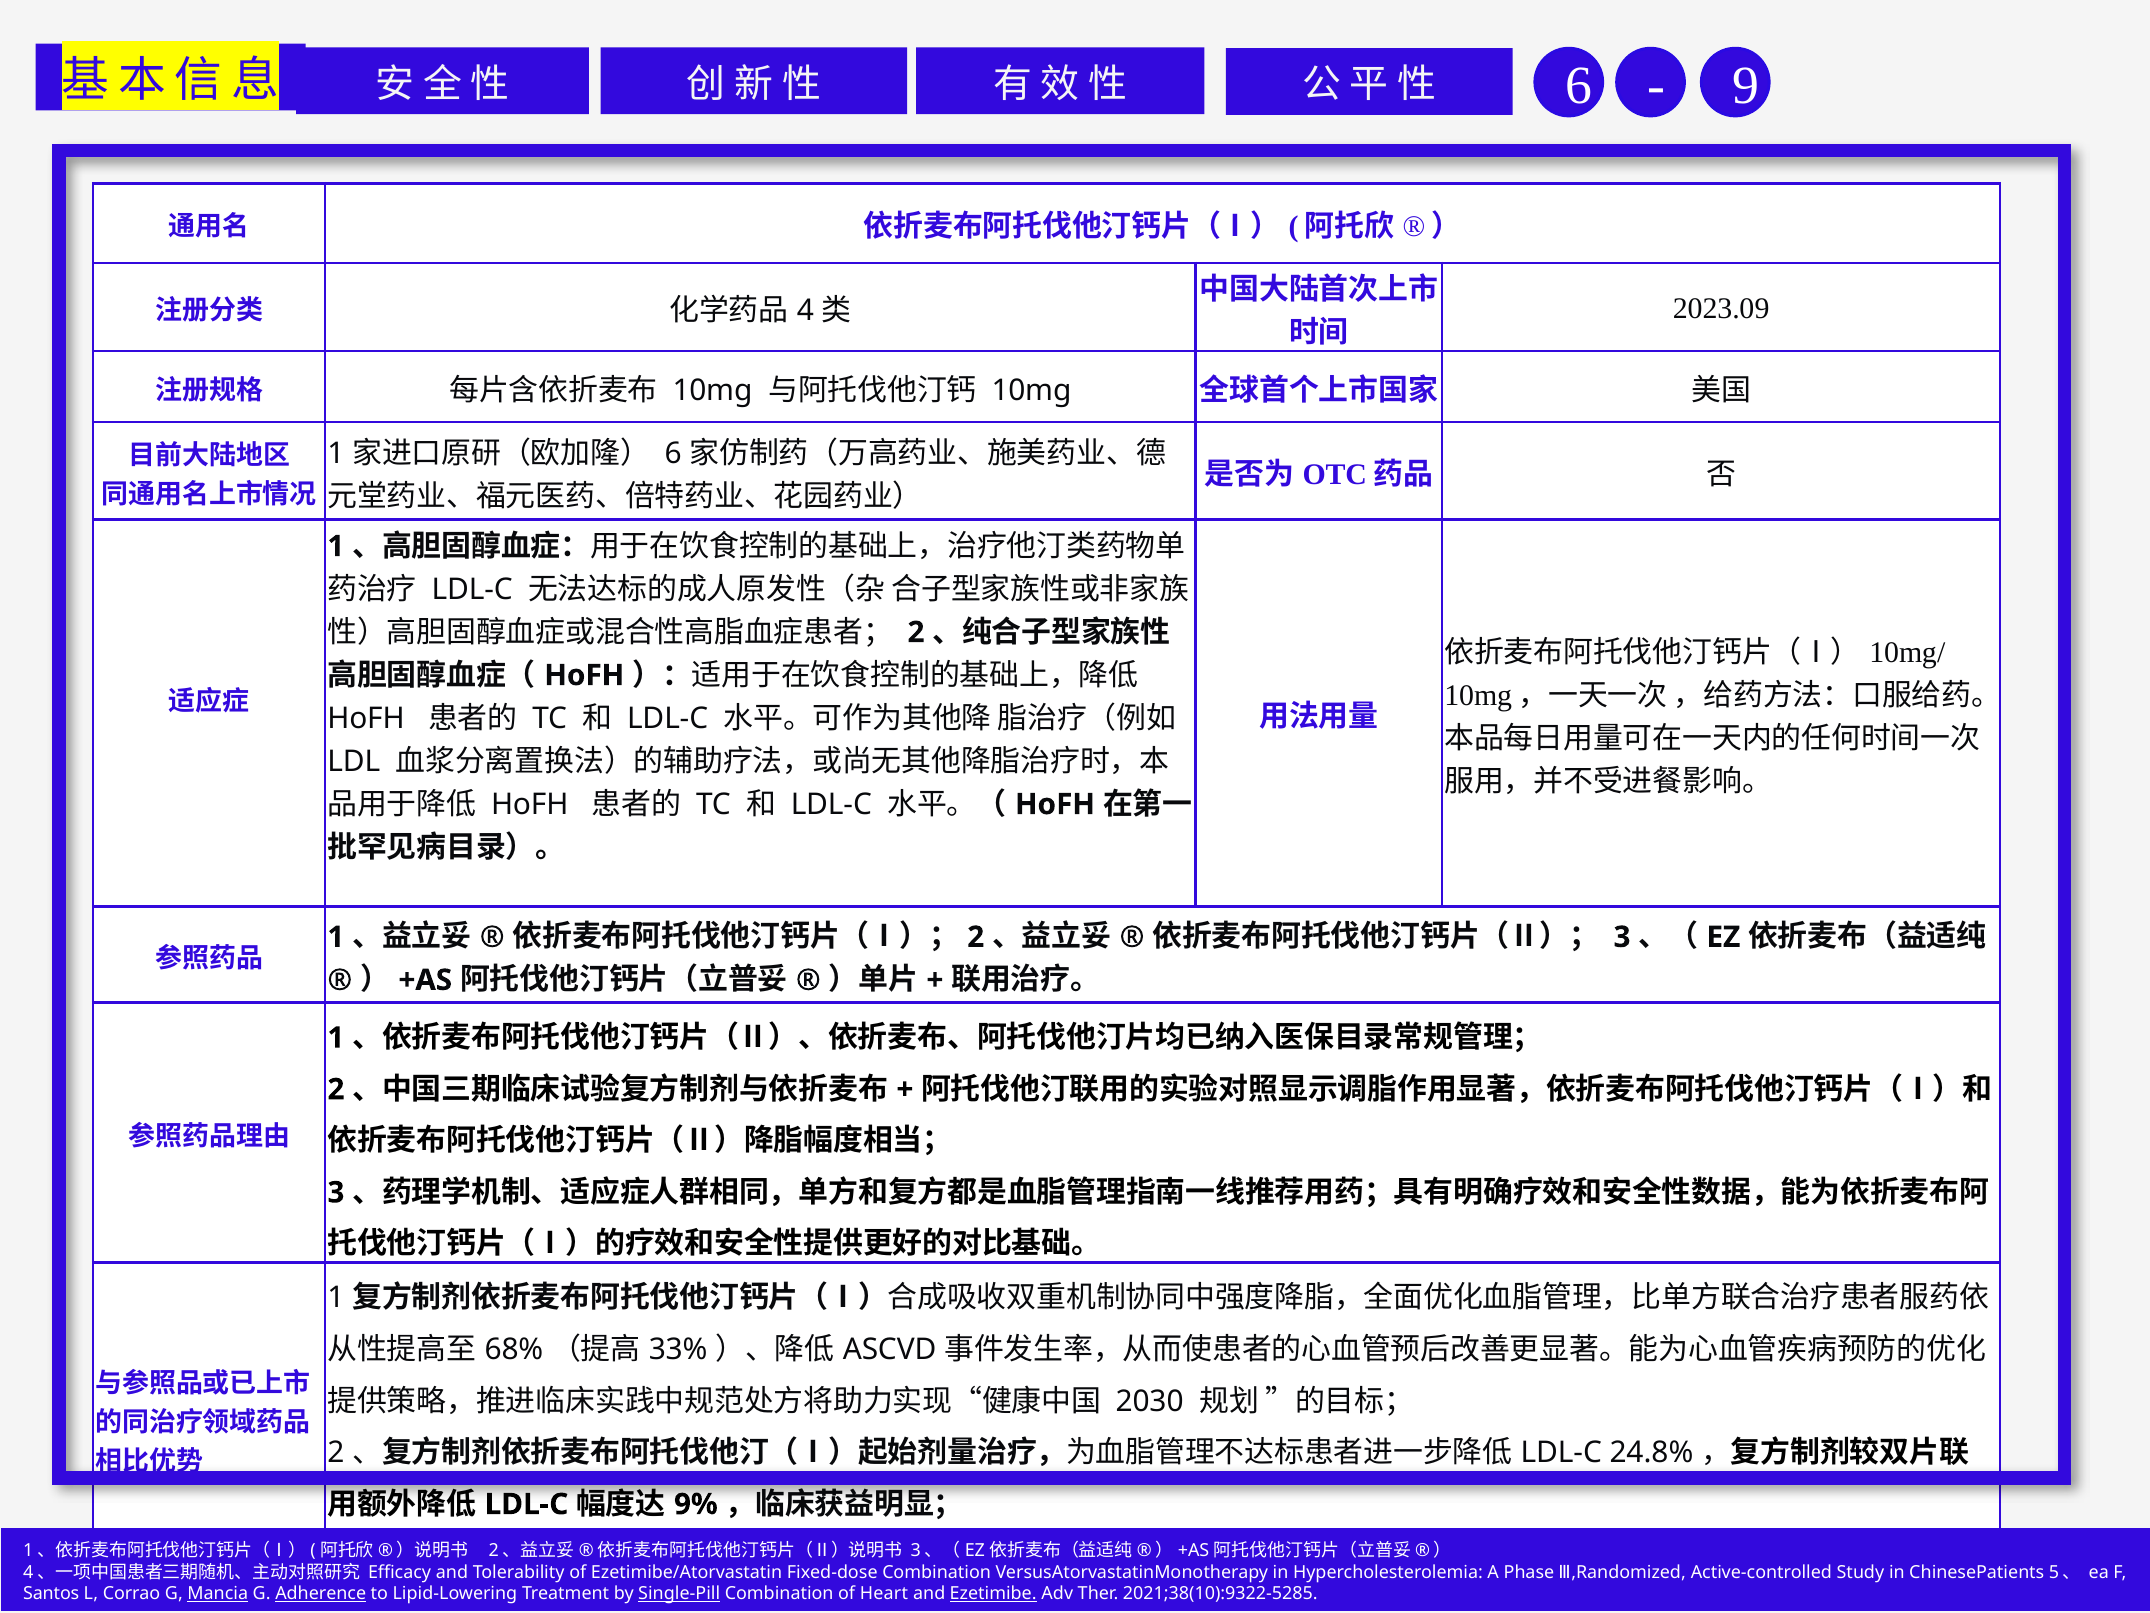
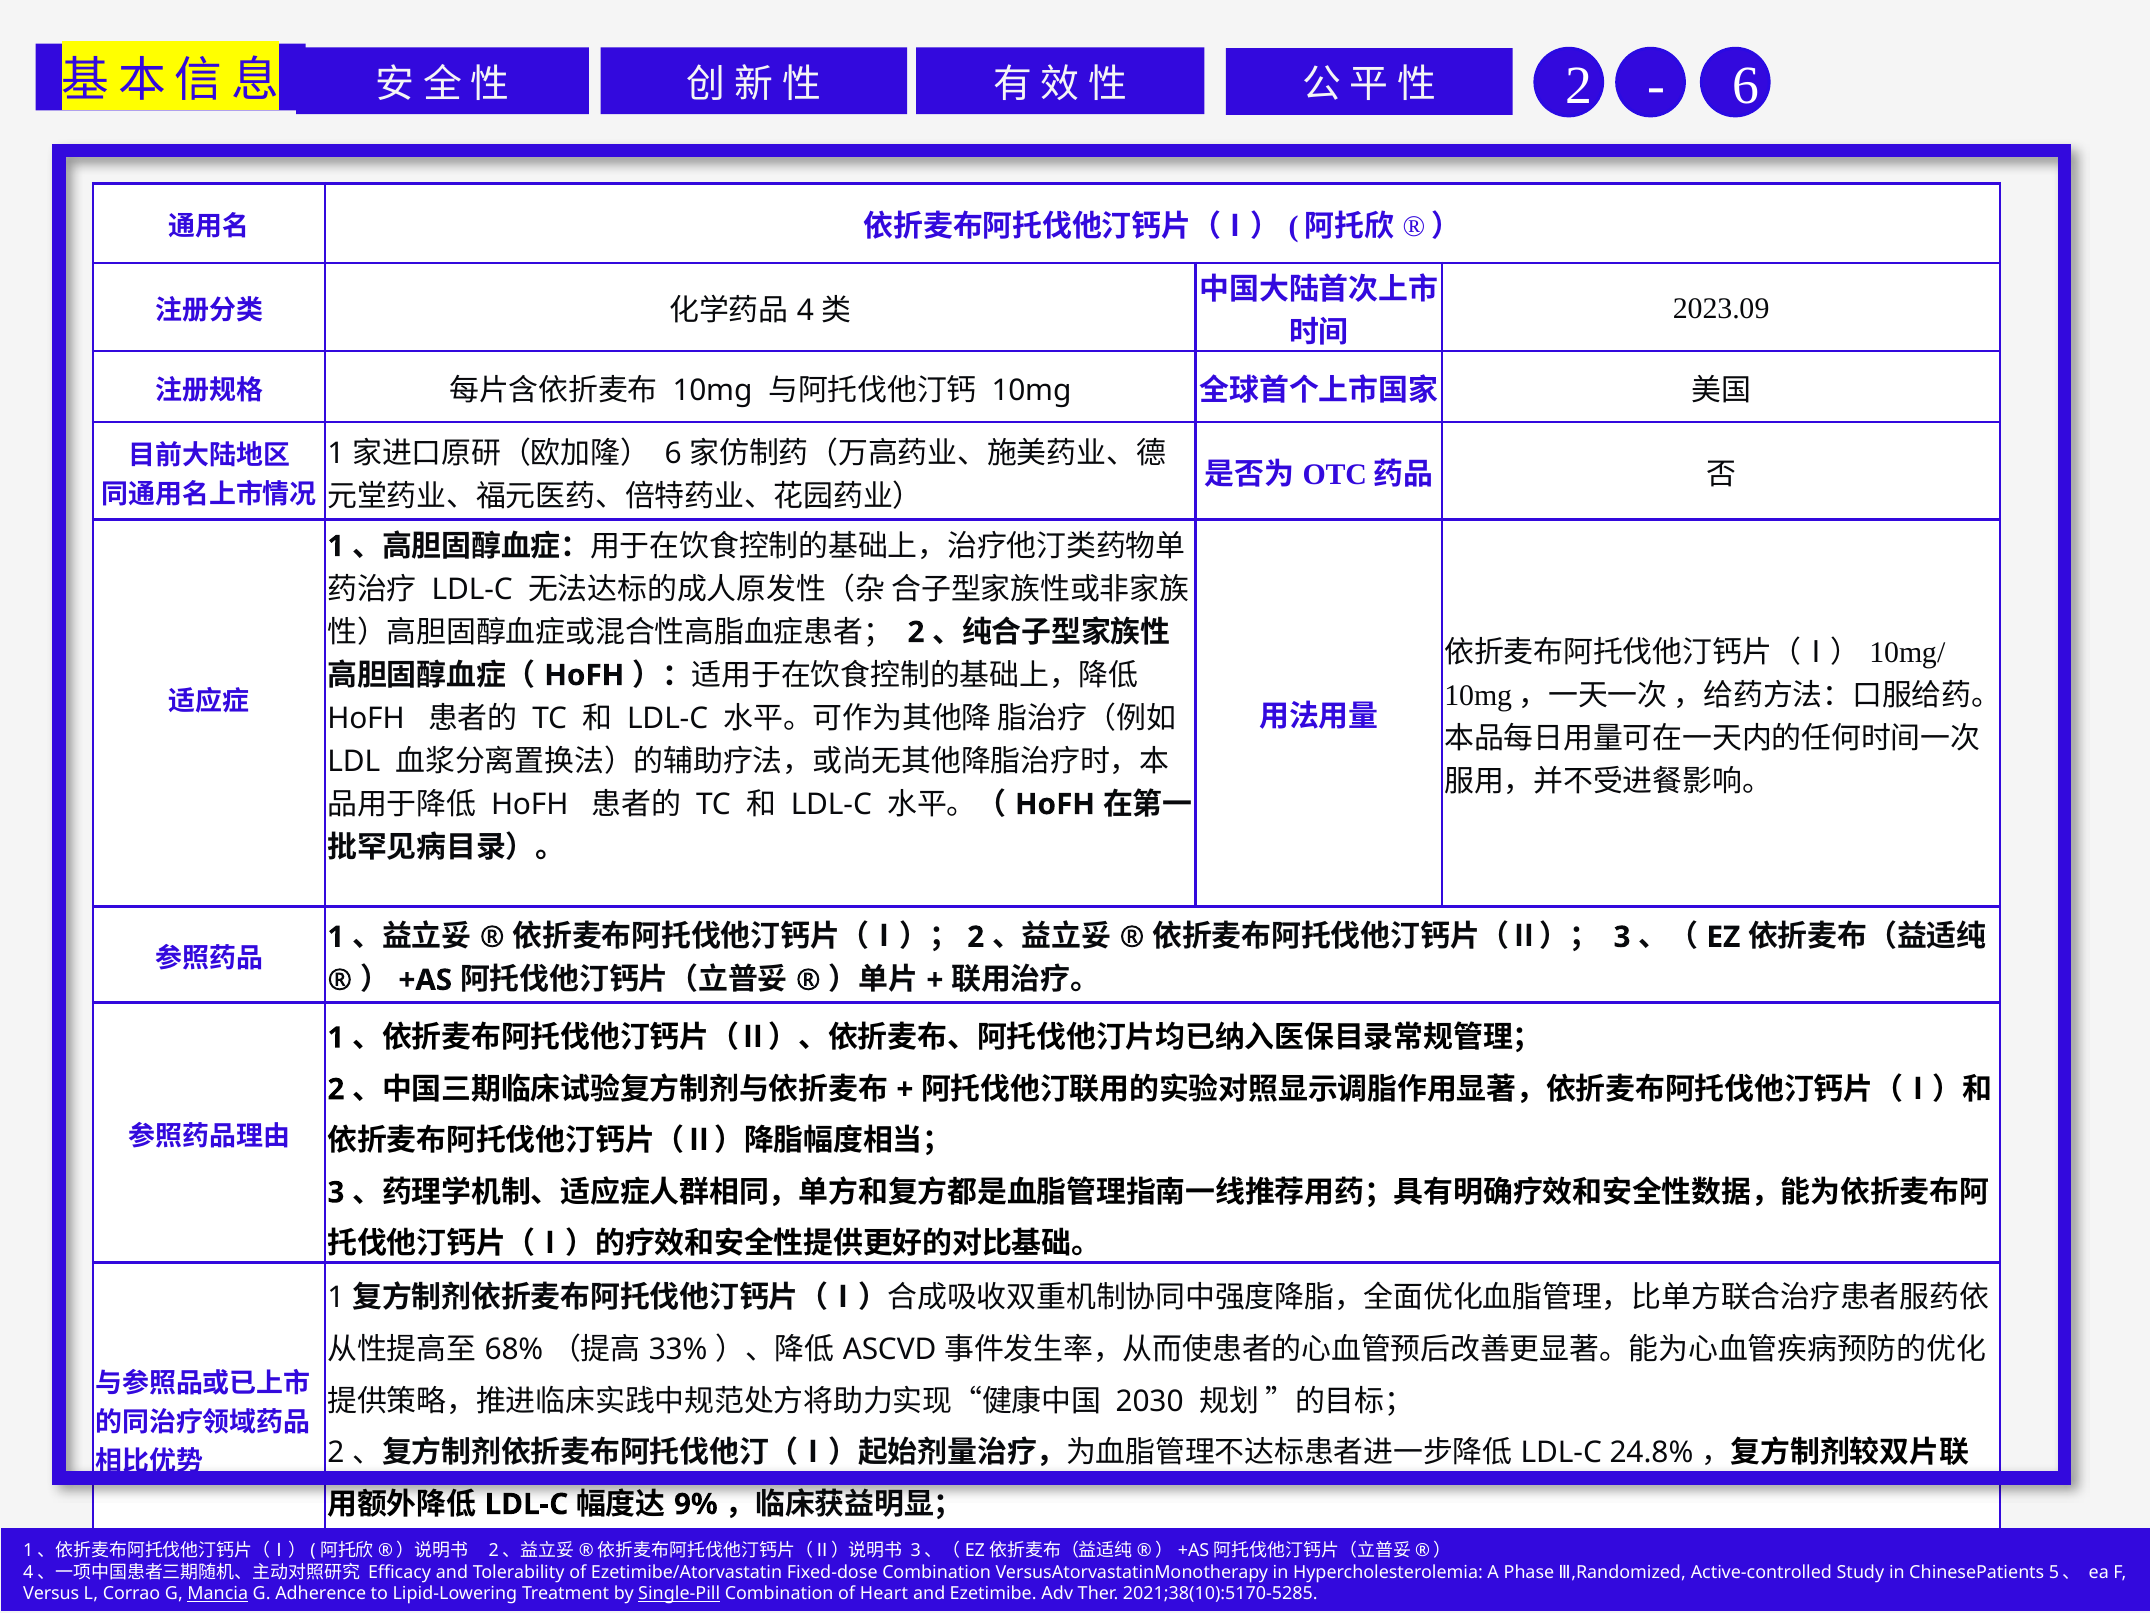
6 at (1579, 86): 6 -> 2
9 at (1746, 86): 9 -> 6
Santos: Santos -> Versus
Adherence underline: present -> none
Ezetimibe underline: present -> none
2021;38(10):9322-5285: 2021;38(10):9322-5285 -> 2021;38(10):5170-5285
